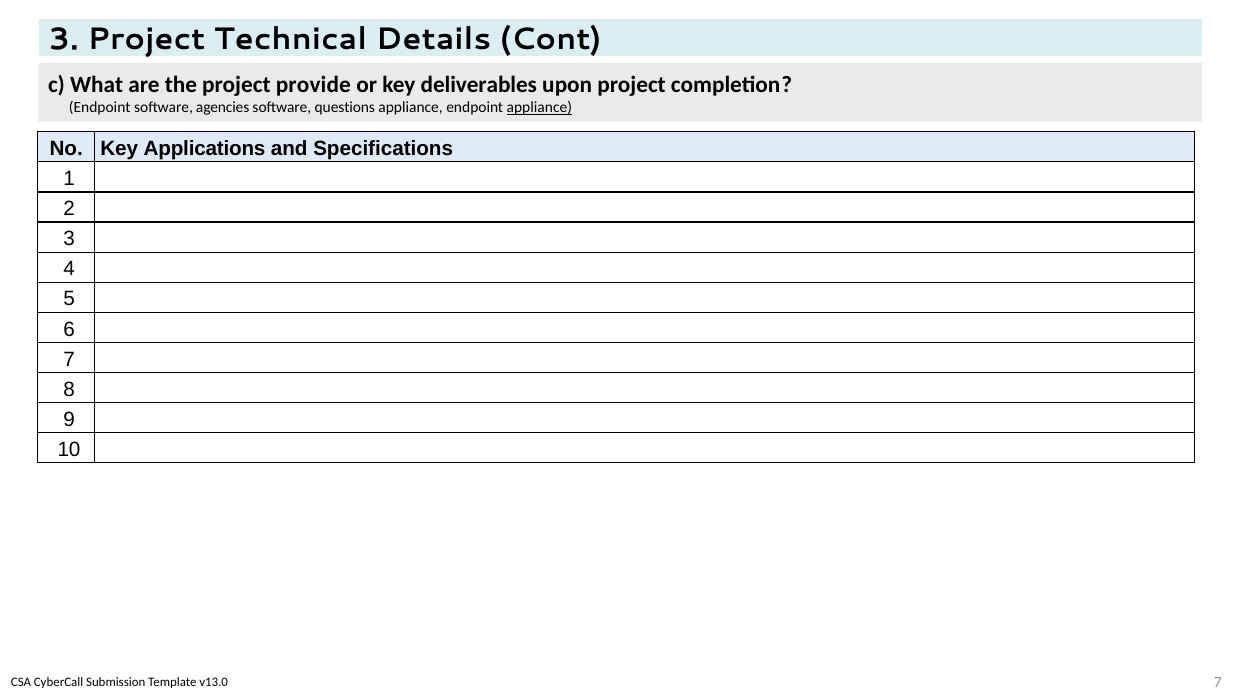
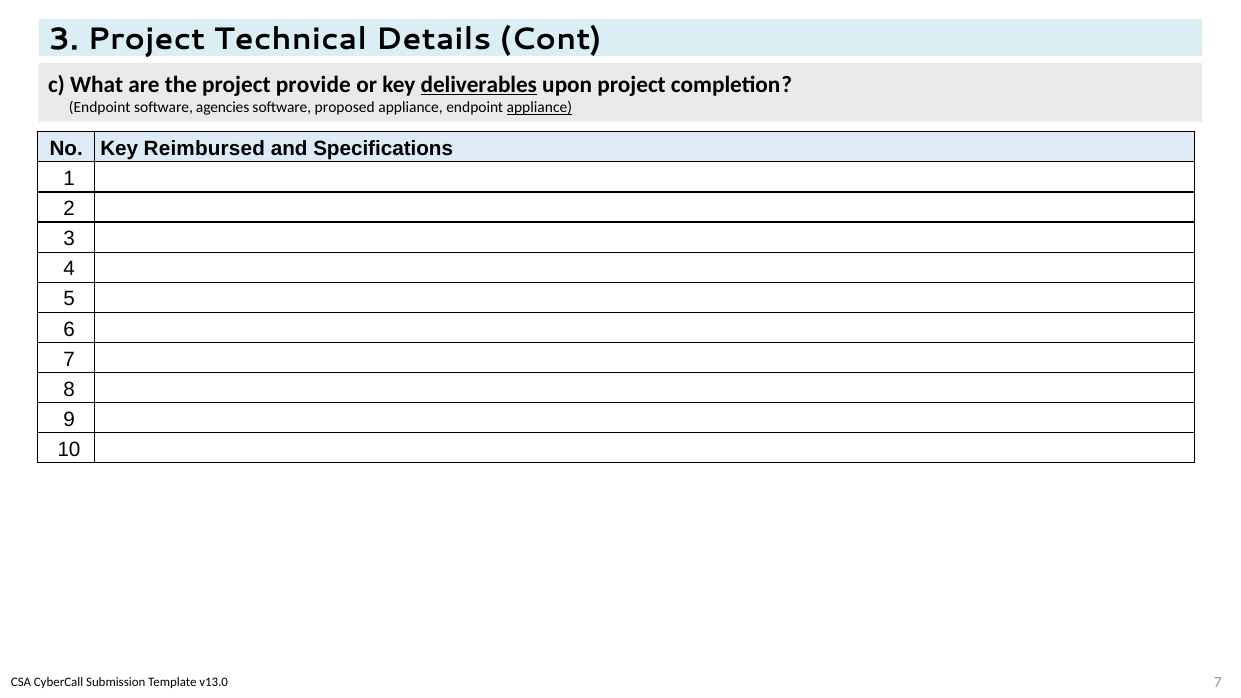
deliverables underline: none -> present
questions: questions -> proposed
Applications: Applications -> Reimbursed
